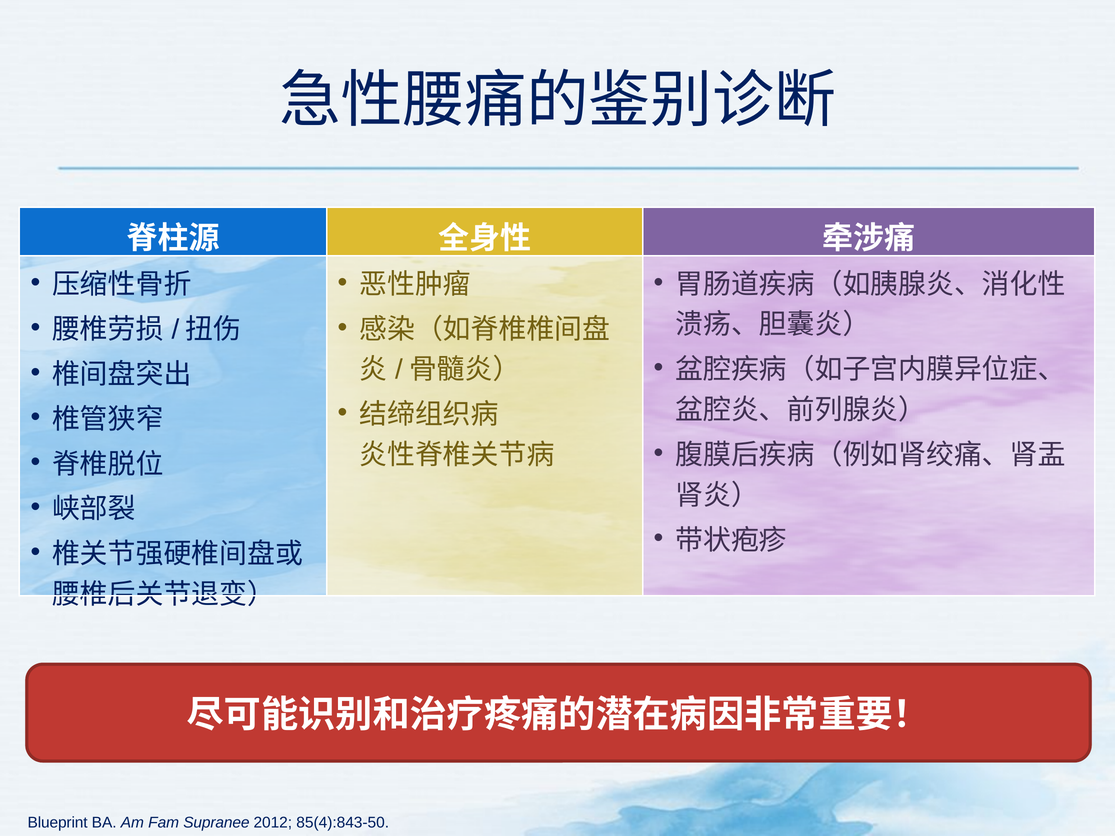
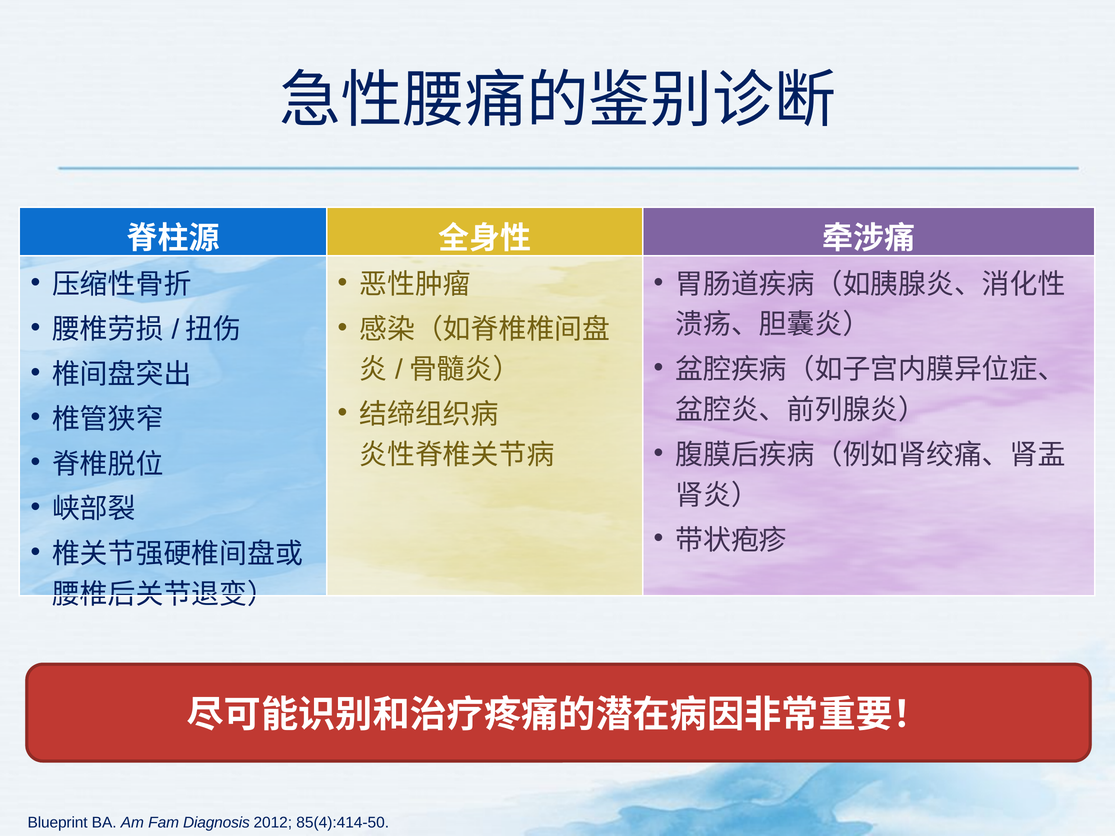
Supranee: Supranee -> Diagnosis
85(4):843-50: 85(4):843-50 -> 85(4):414-50
